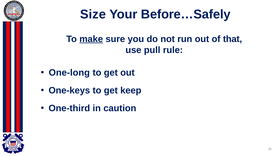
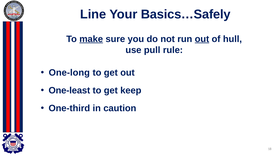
Size: Size -> Line
Before…Safely: Before…Safely -> Basics…Safely
out at (202, 39) underline: none -> present
that: that -> hull
One-keys: One-keys -> One-least
